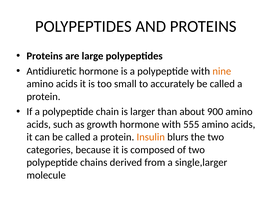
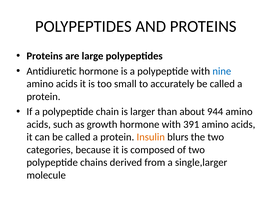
nine colour: orange -> blue
900: 900 -> 944
555: 555 -> 391
